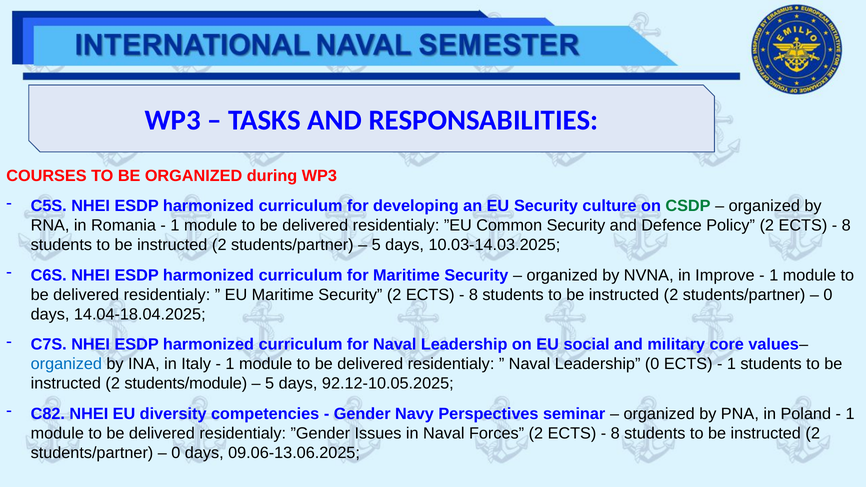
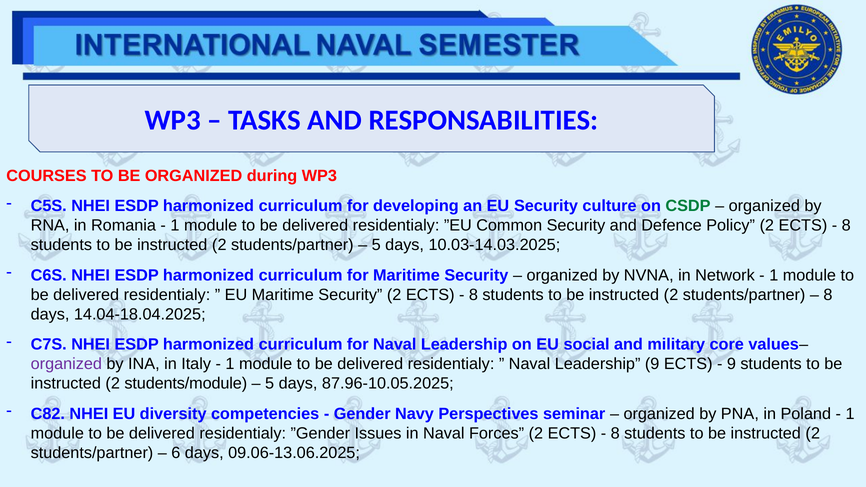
Improve: Improve -> Network
0 at (828, 295): 0 -> 8
organized at (66, 364) colour: blue -> purple
Leadership 0: 0 -> 9
1 at (731, 364): 1 -> 9
92.12-10.05.2025: 92.12-10.05.2025 -> 87.96-10.05.2025
0 at (176, 453): 0 -> 6
